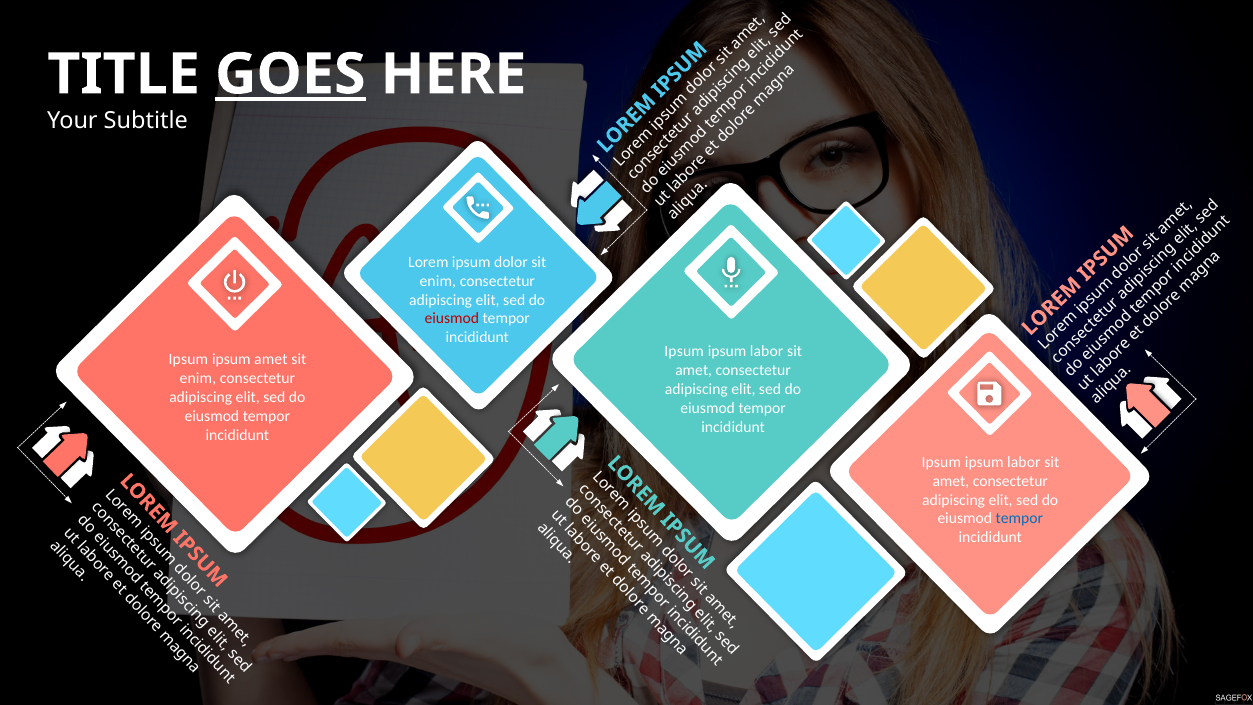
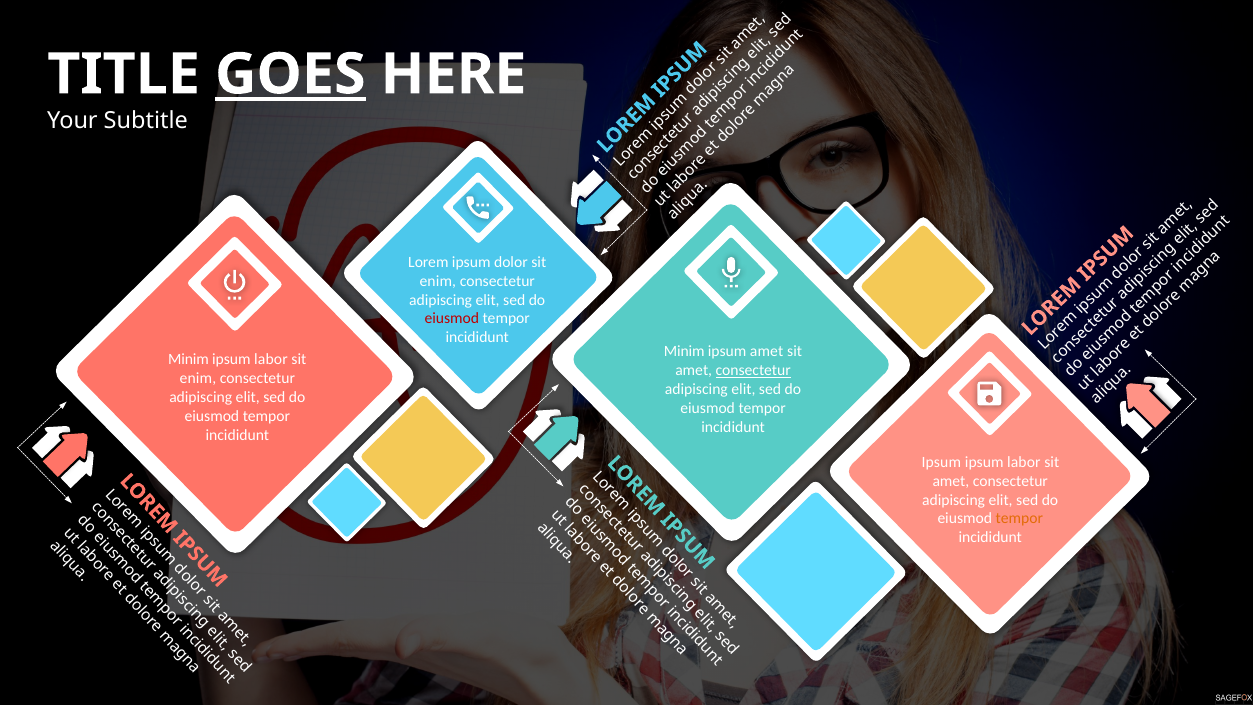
Ipsum at (684, 352): Ipsum -> Minim
labor at (767, 352): labor -> amet
Ipsum at (188, 360): Ipsum -> Minim
amet at (271, 360): amet -> labor
consectetur at (753, 370) underline: none -> present
tempor at (1019, 519) colour: blue -> orange
